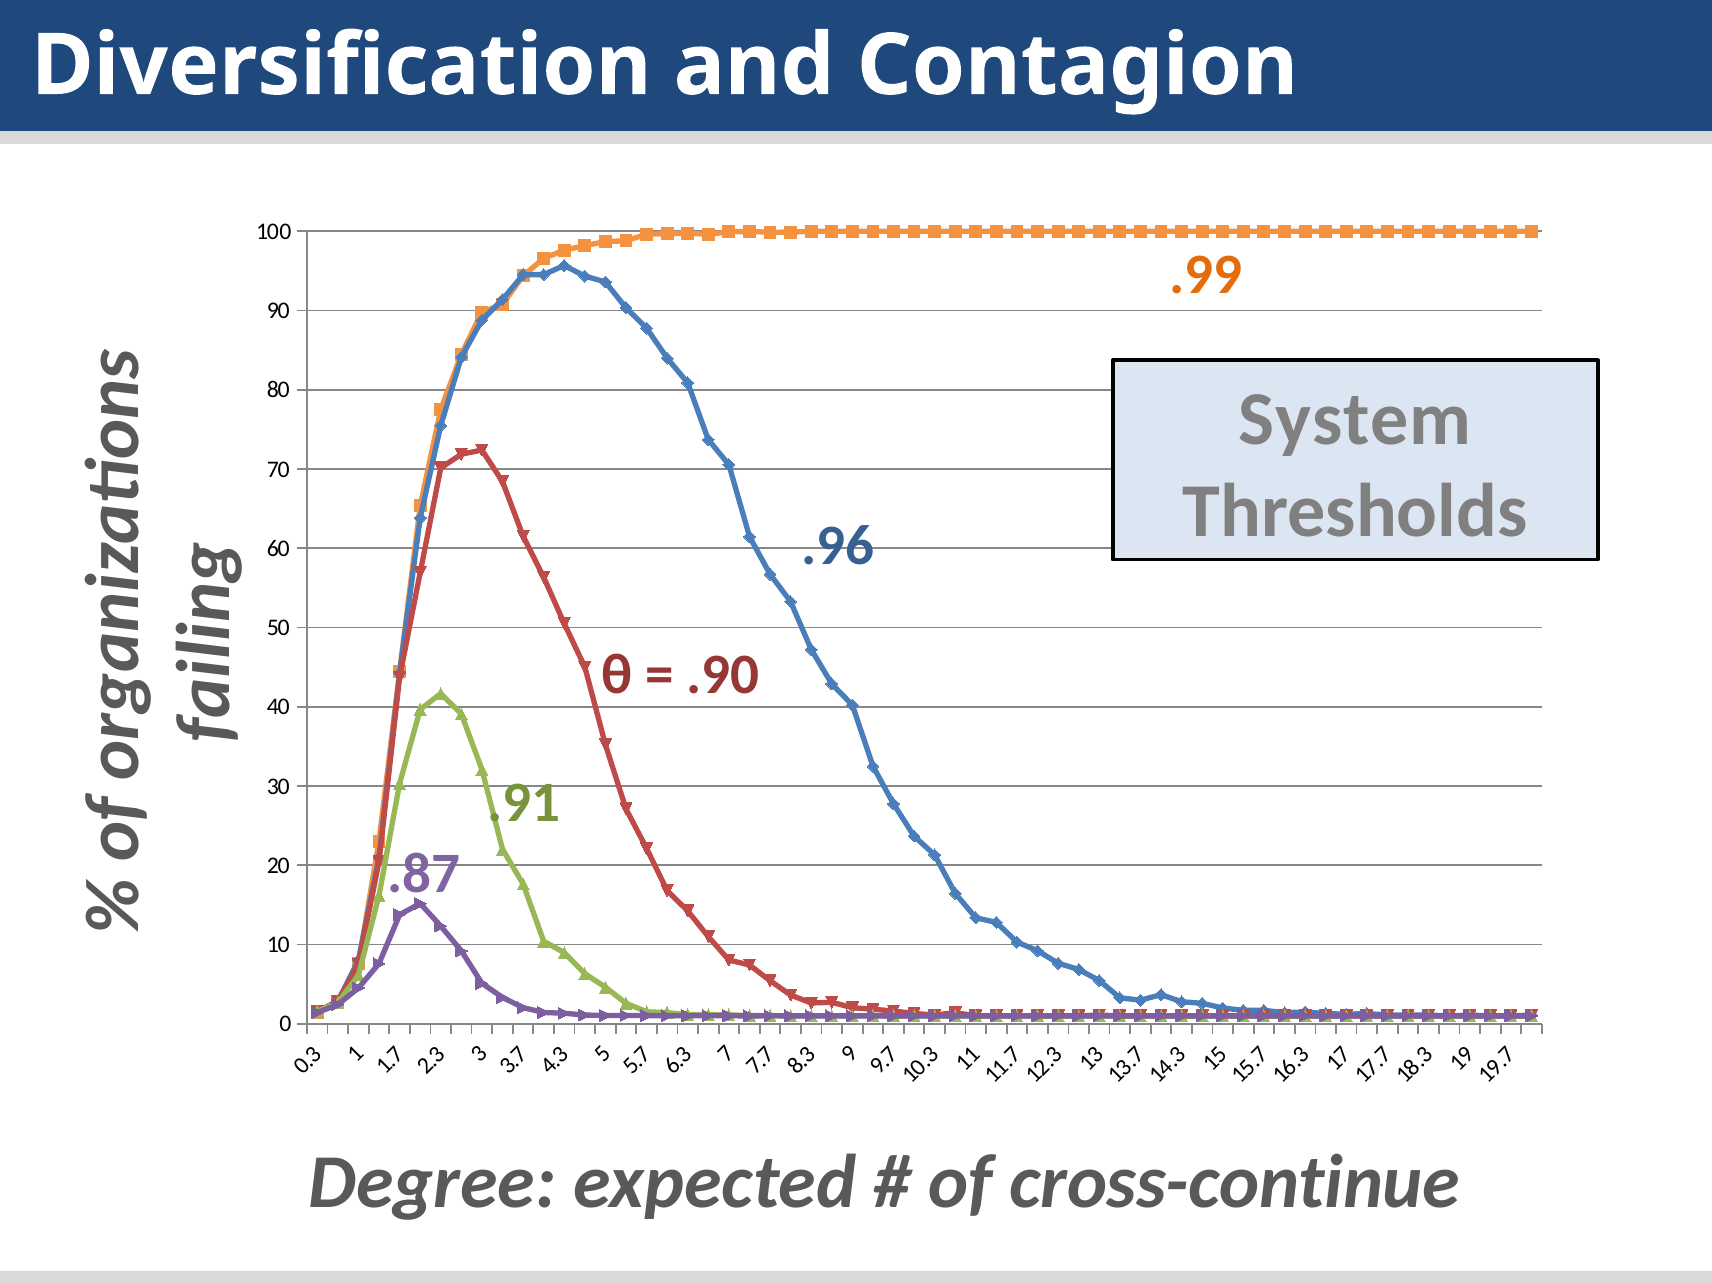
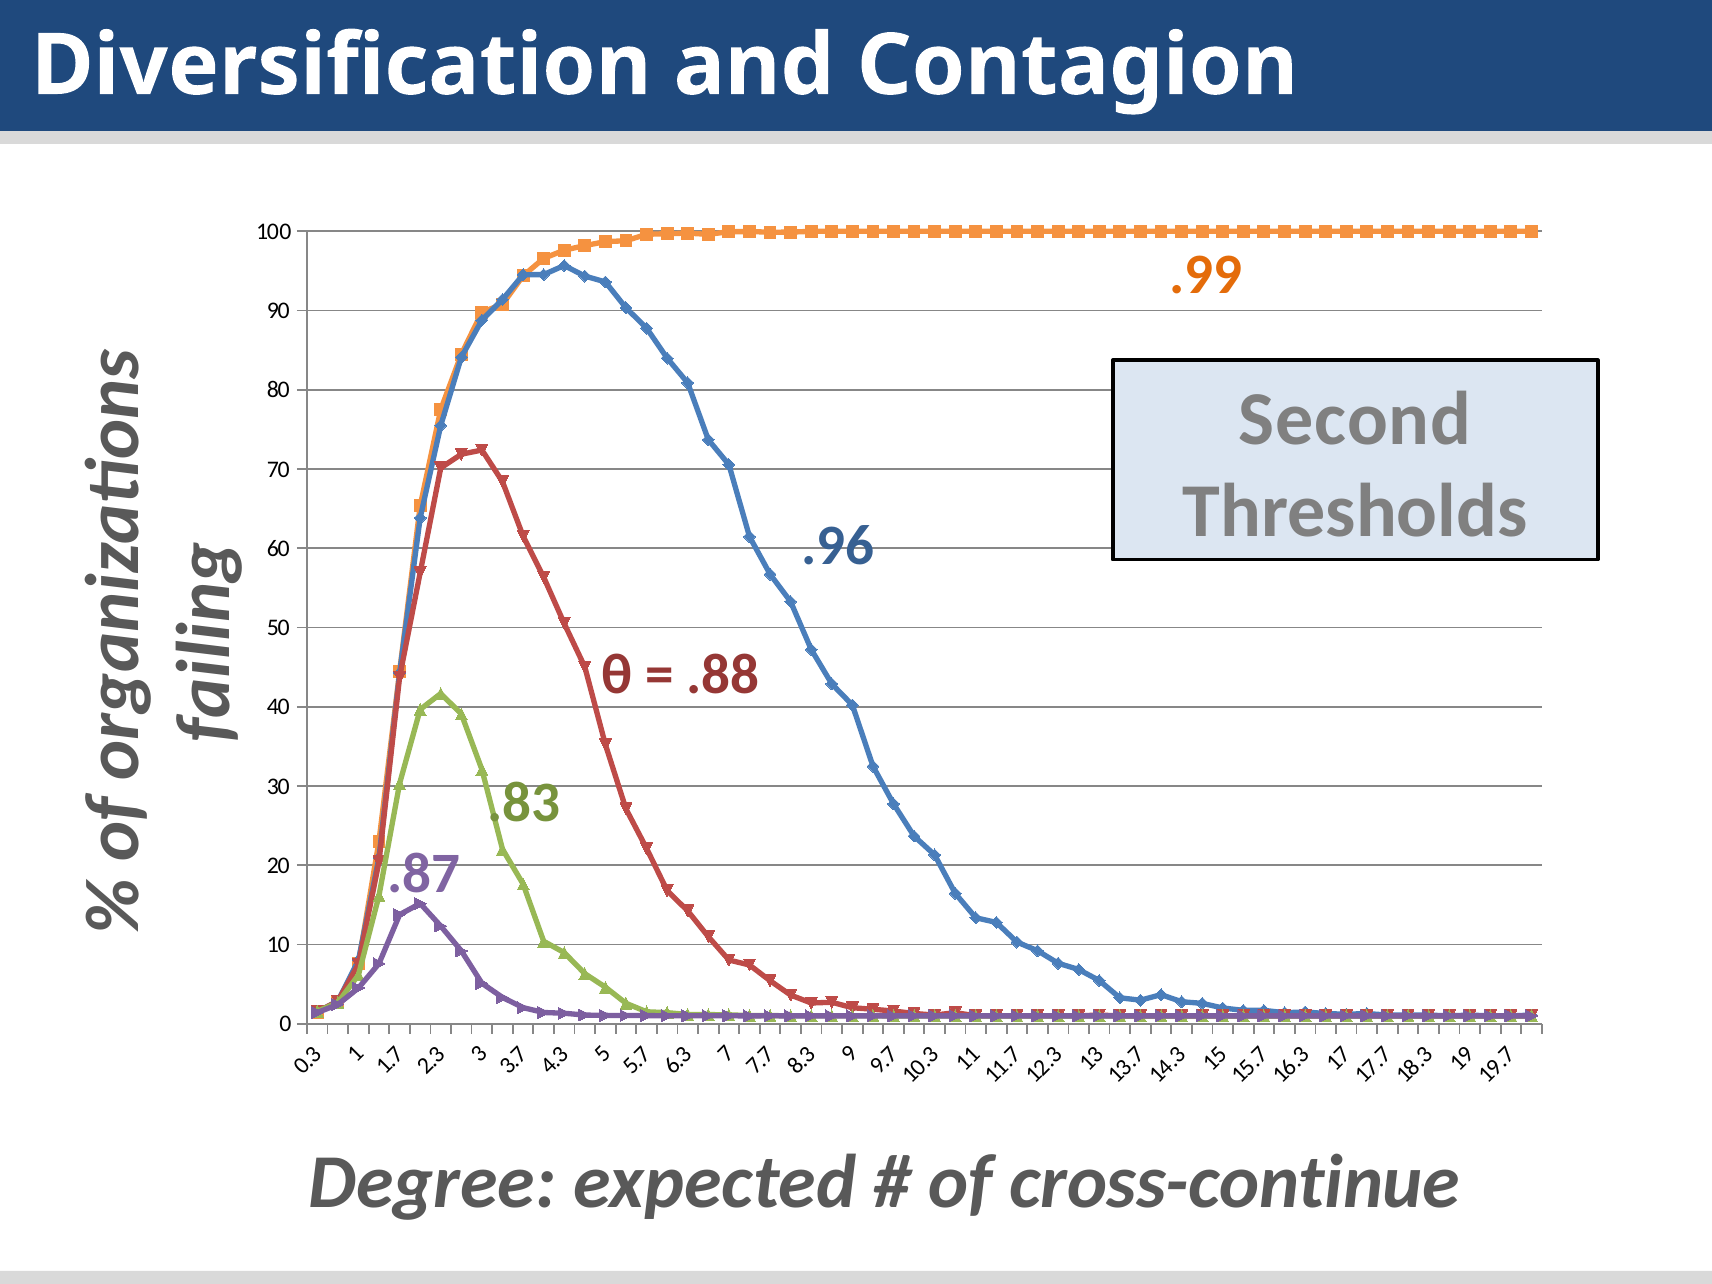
System: System -> Second
.90: .90 -> .88
.91: .91 -> .83
